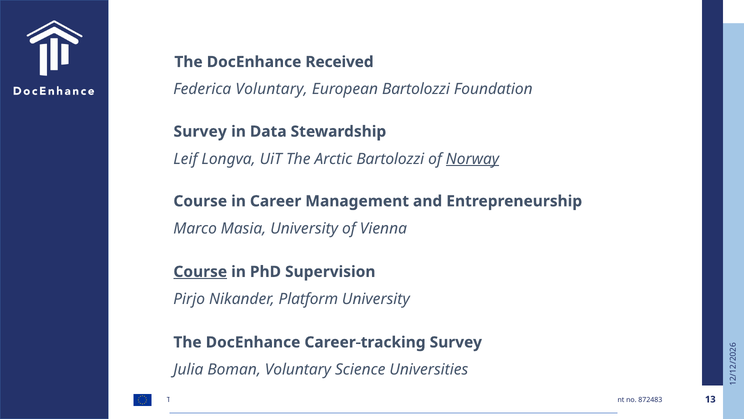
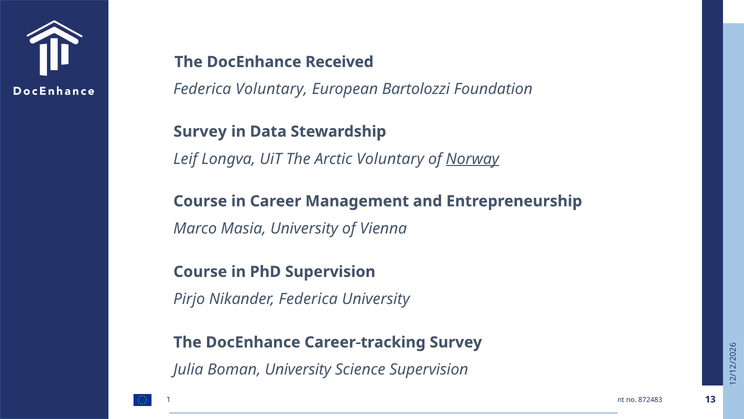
Arctic Bartolozzi: Bartolozzi -> Voluntary
Course at (200, 271) underline: present -> none
Nikander Platform: Platform -> Federica
Boman Voluntary: Voluntary -> University
Science Universities: Universities -> Supervision
